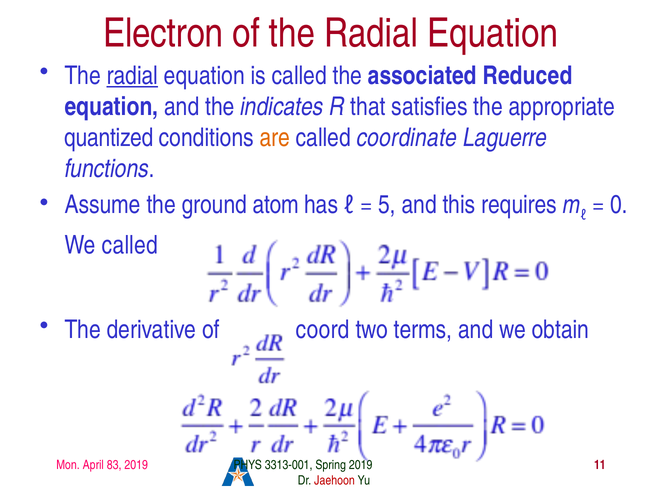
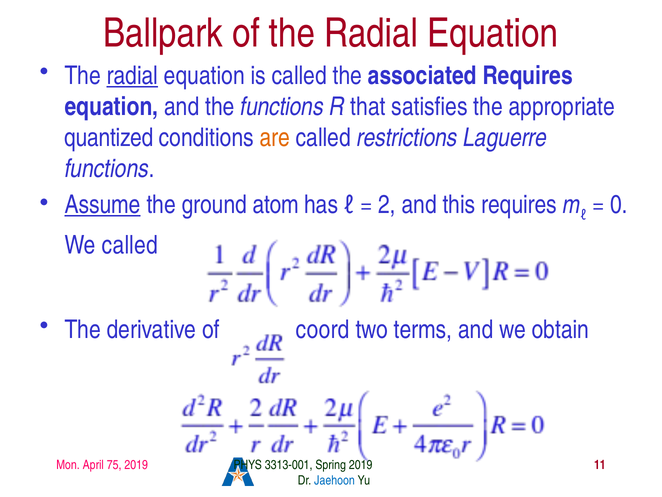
Electron: Electron -> Ballpark
associated Reduced: Reduced -> Requires
the indicates: indicates -> functions
coordinate: coordinate -> restrictions
Assume underline: none -> present
5: 5 -> 2
83: 83 -> 75
Jaehoon colour: red -> blue
